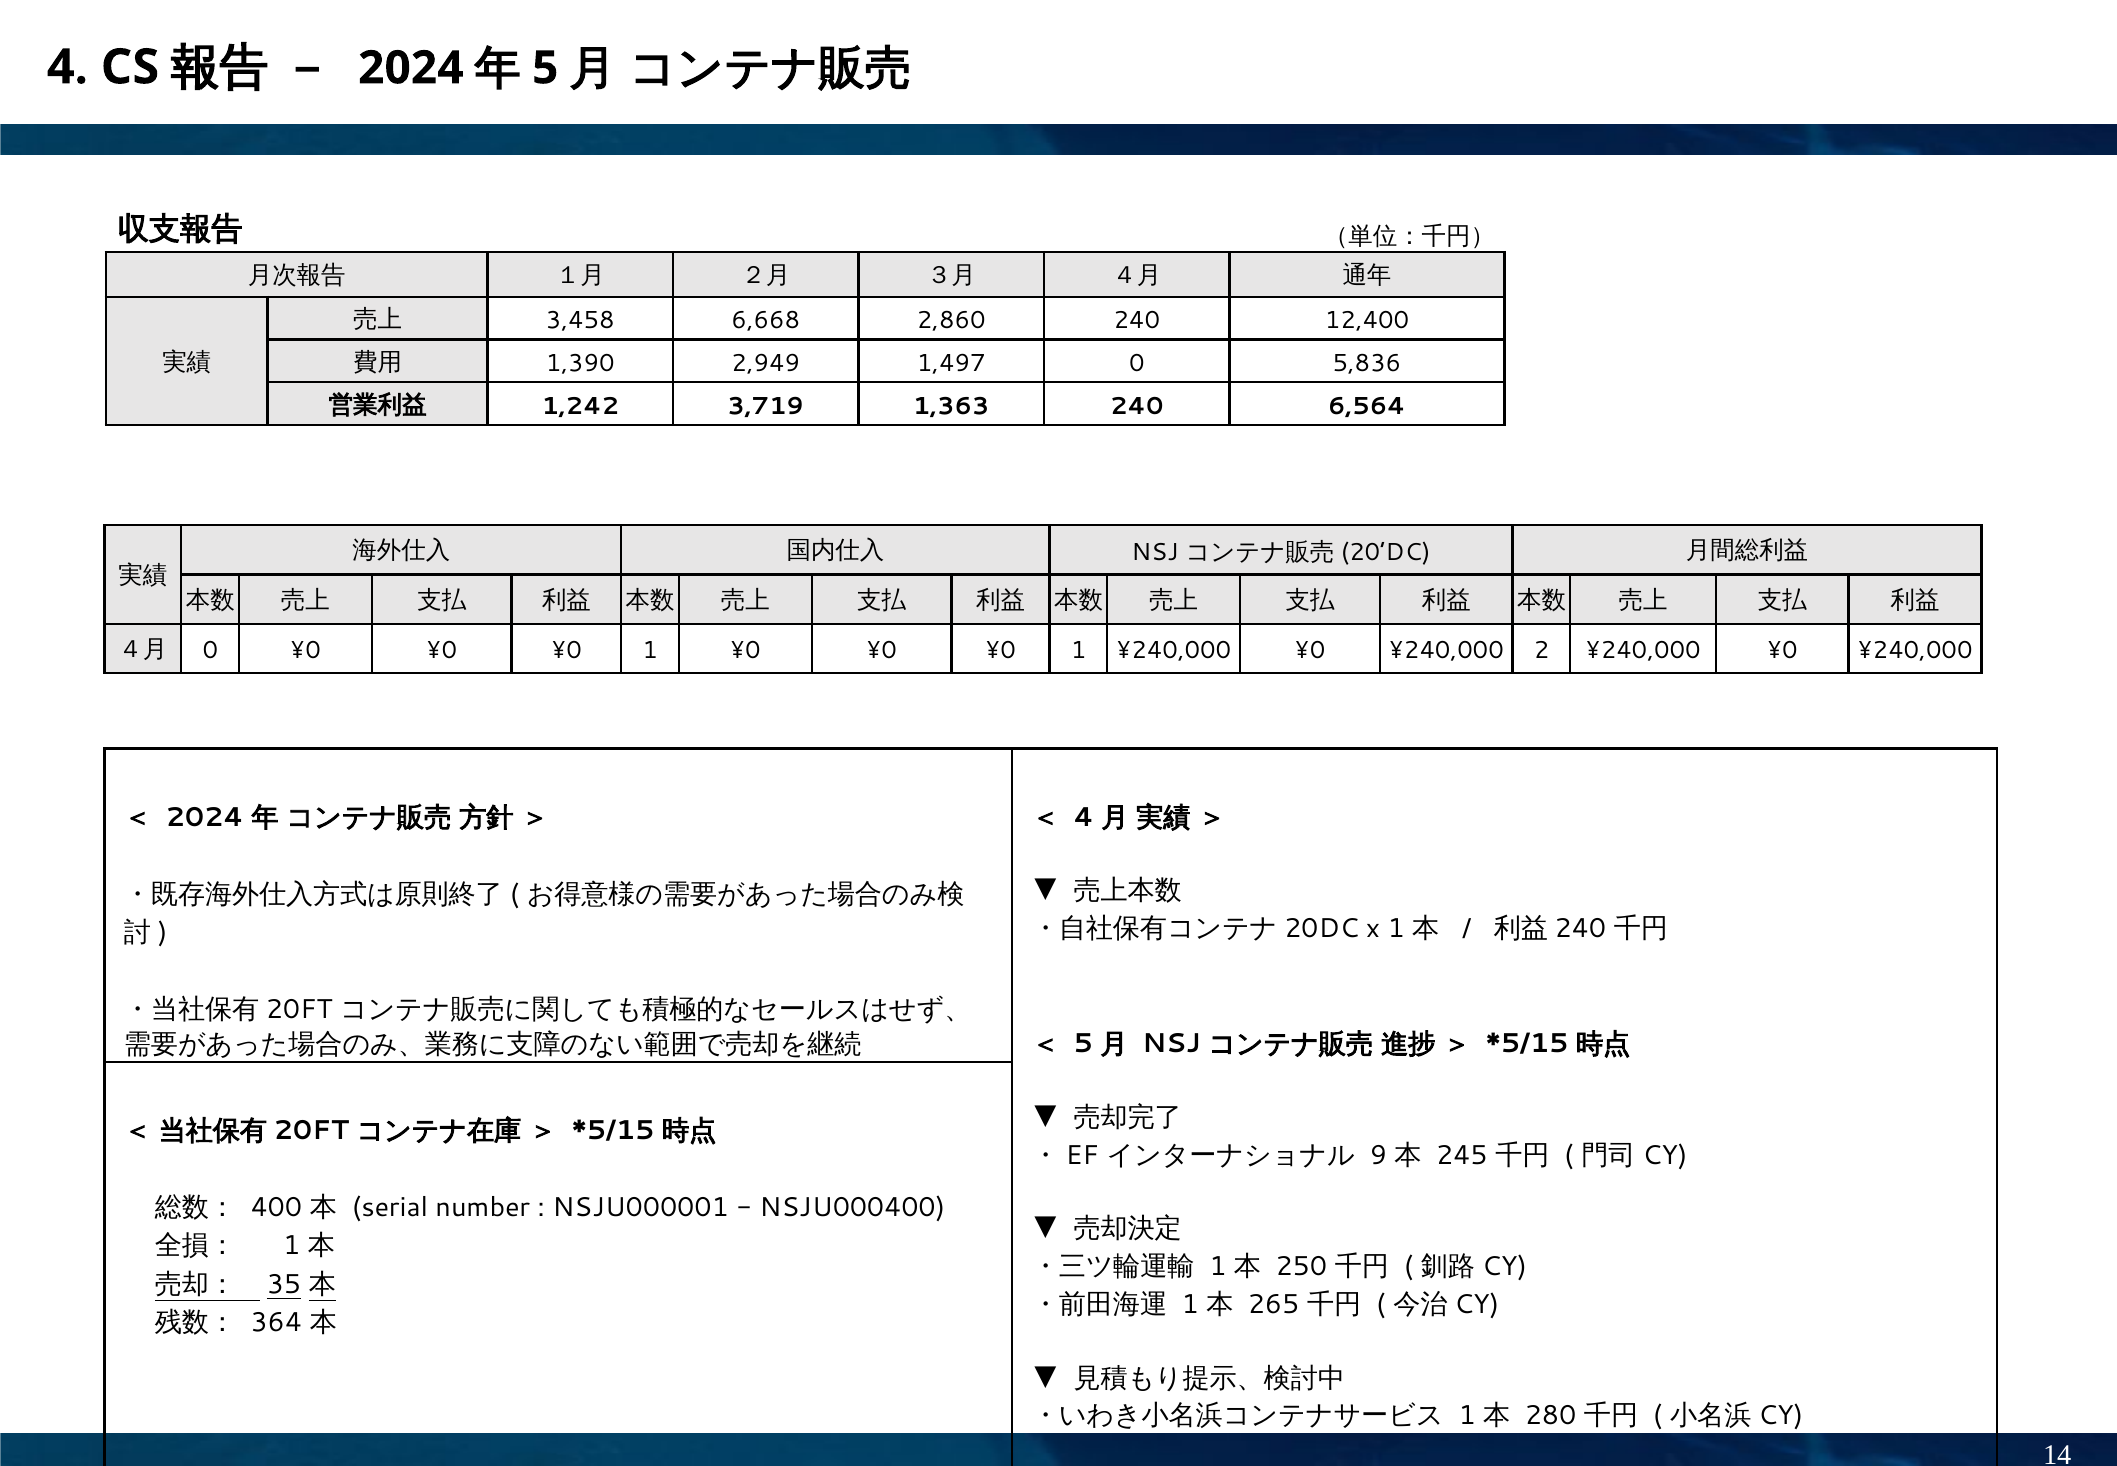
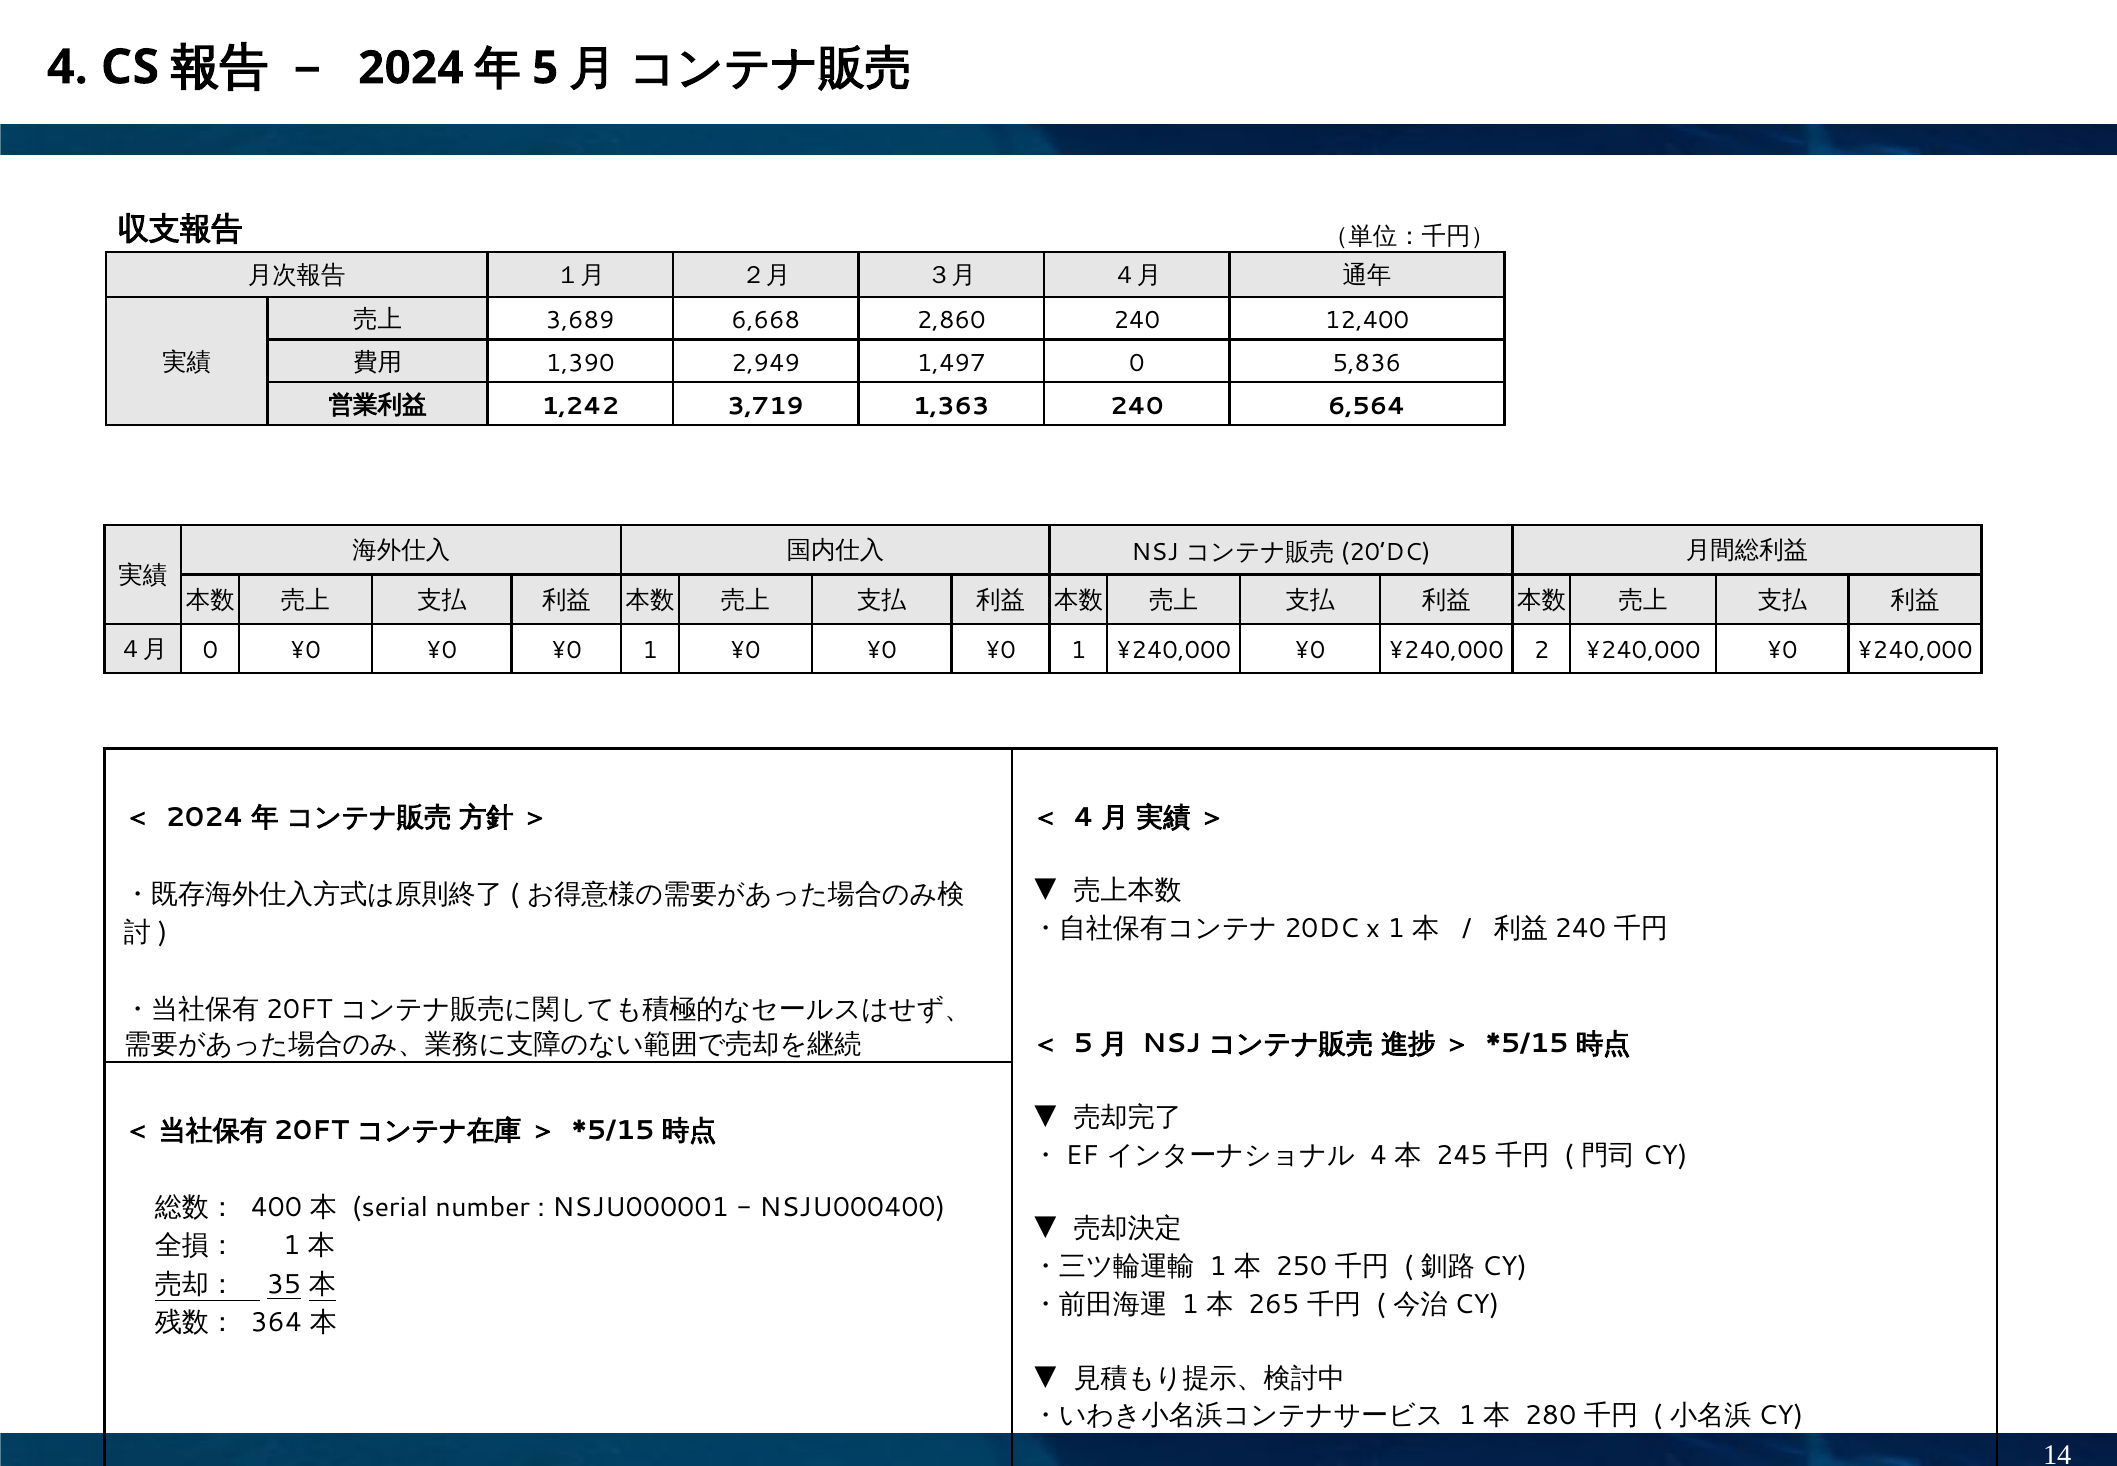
3,458: 3,458 -> 3,689
9 at (1378, 1155): 9 -> 4
